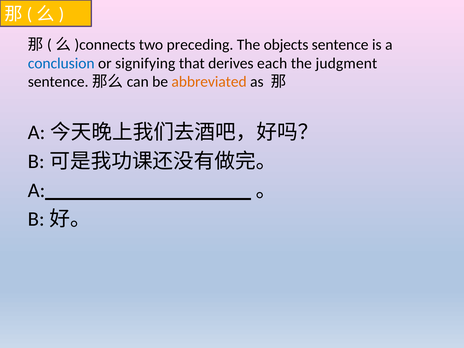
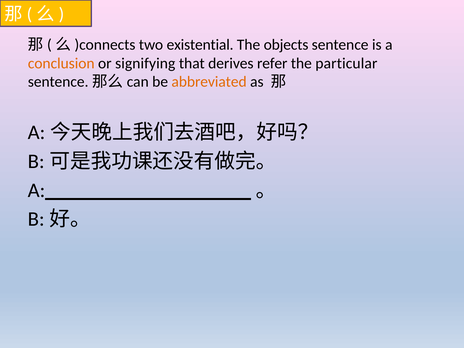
preceding: preceding -> existential
conclusion colour: blue -> orange
each: each -> refer
judgment: judgment -> particular
